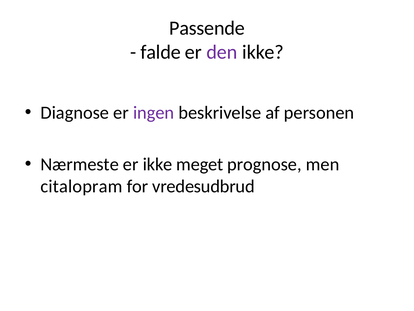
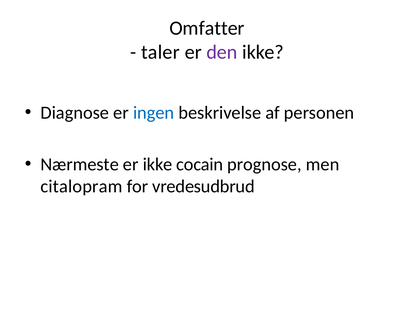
Passende: Passende -> Omfatter
falde: falde -> taler
ingen colour: purple -> blue
meget: meget -> cocain
